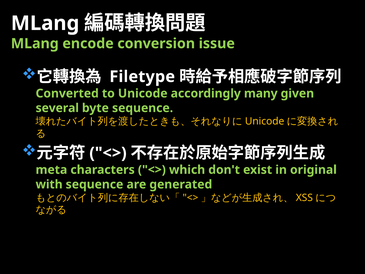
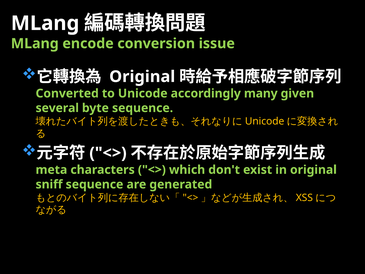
Filetype at (142, 77): Filetype -> Original
with: with -> sniff
